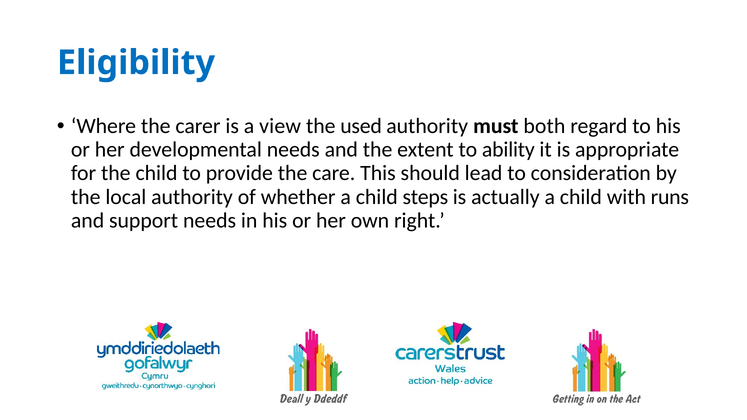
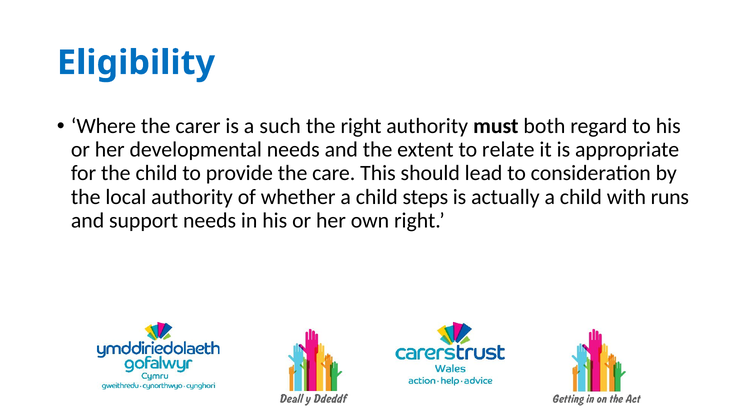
view: view -> such
the used: used -> right
ability: ability -> relate
